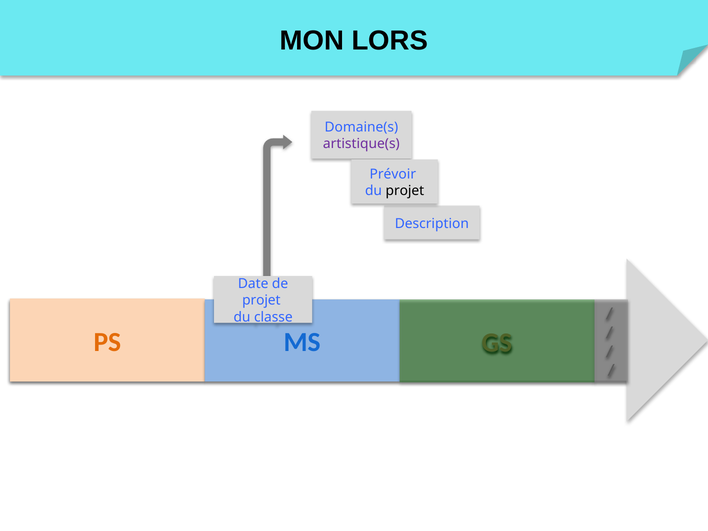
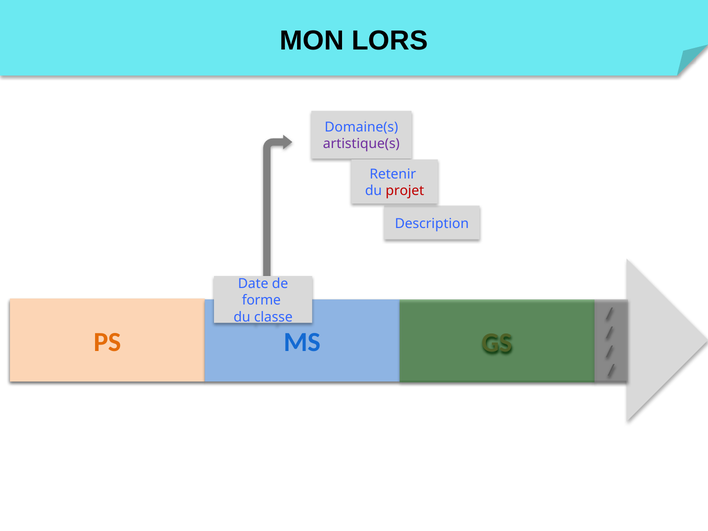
Prévoir: Prévoir -> Retenir
projet at (405, 191) colour: black -> red
projet at (261, 300): projet -> forme
